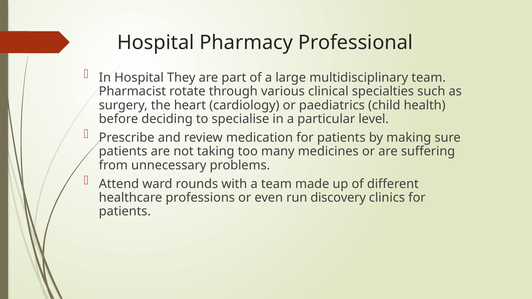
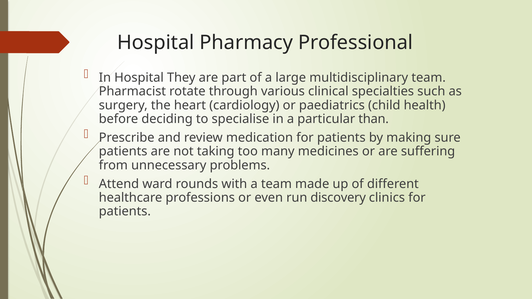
level: level -> than
